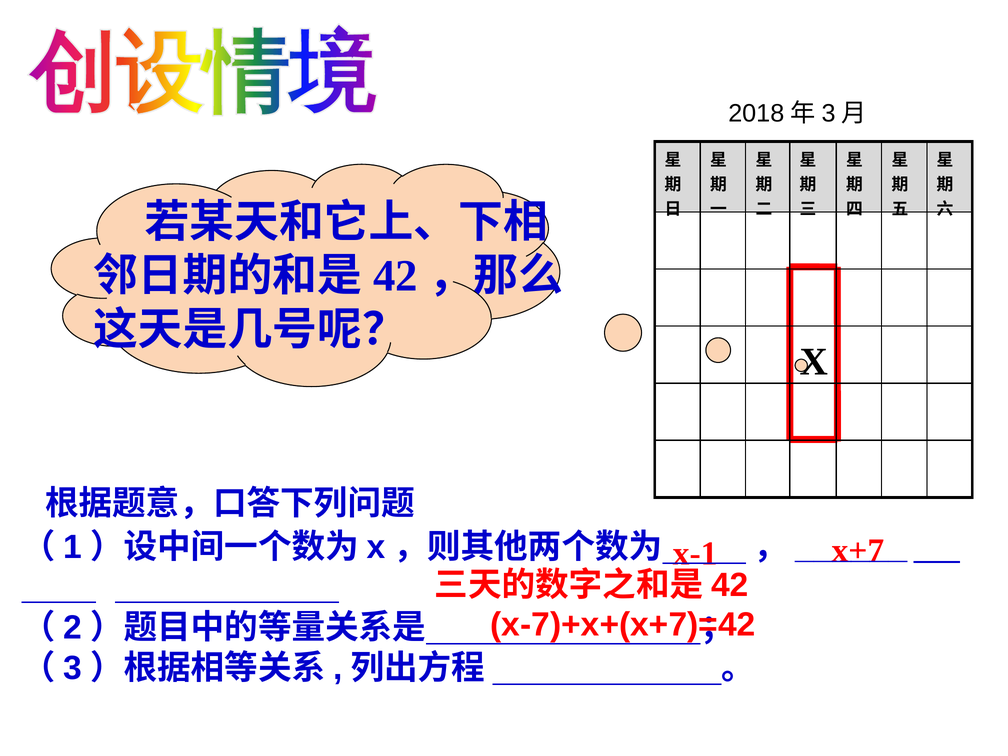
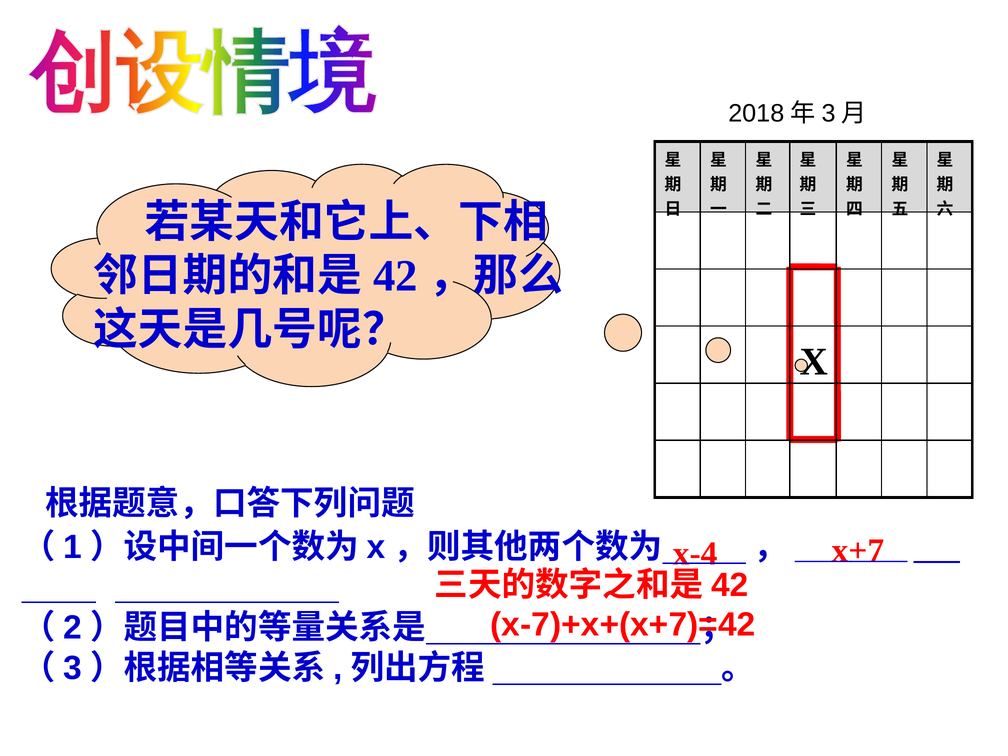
x-1: x-1 -> x-4
